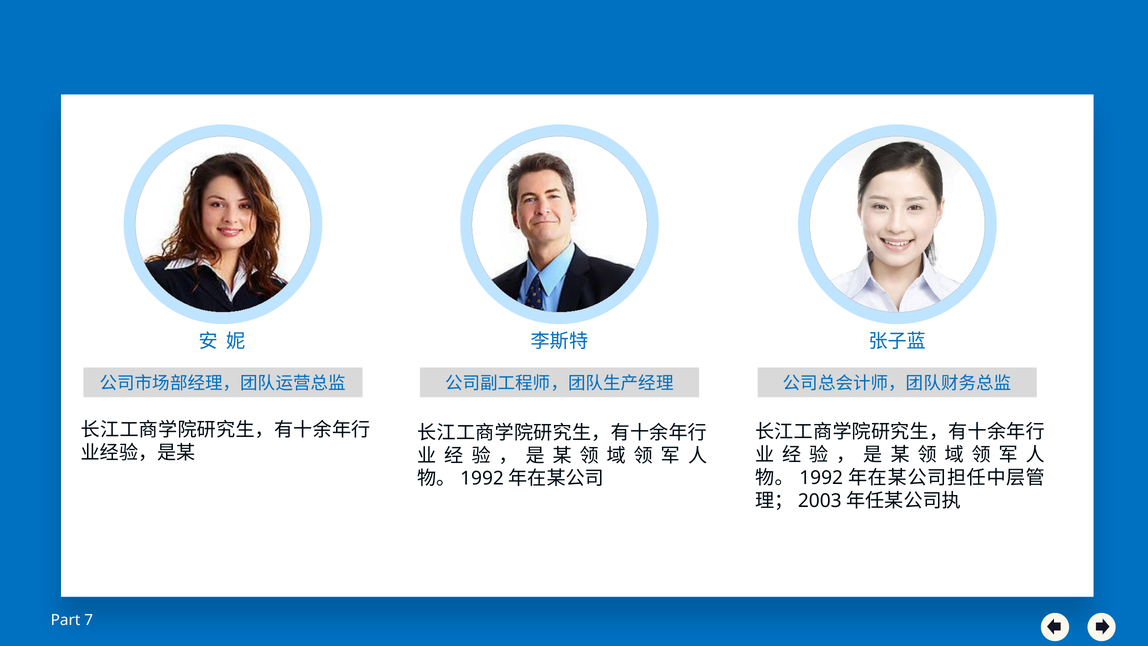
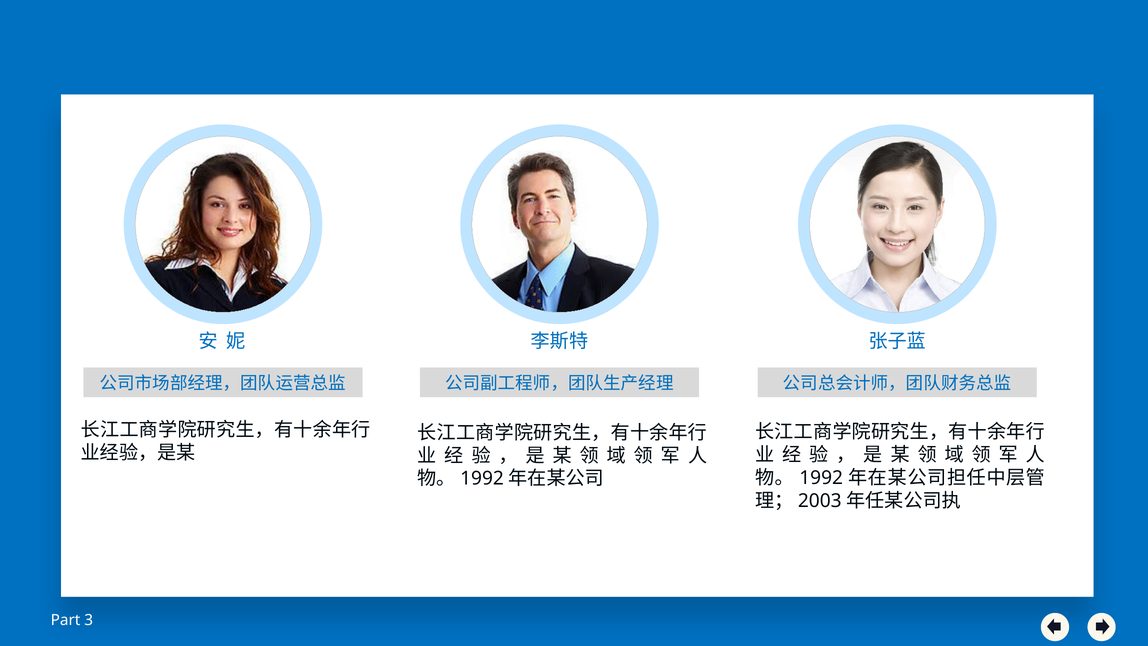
7: 7 -> 3
